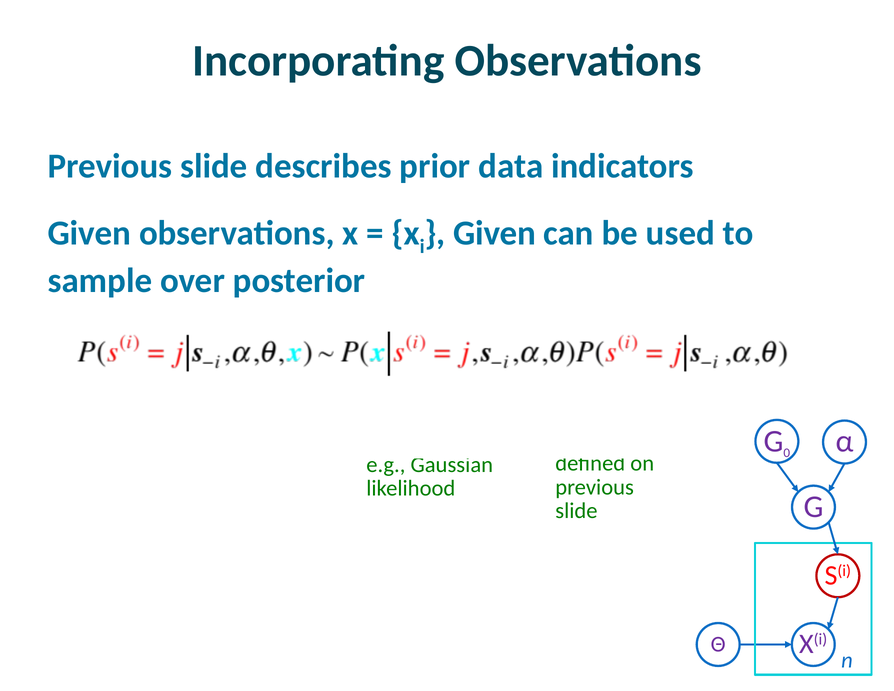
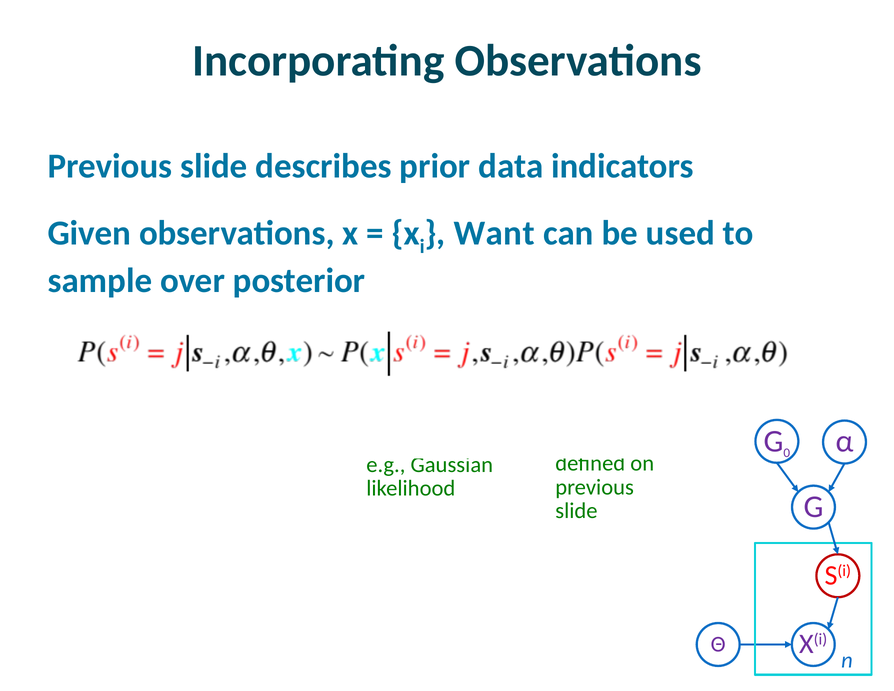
Given at (495, 233): Given -> Want
